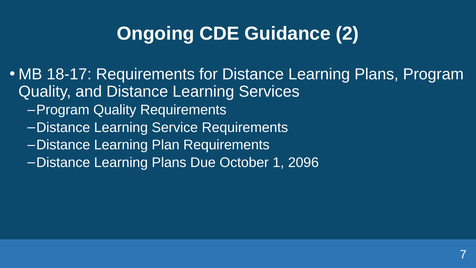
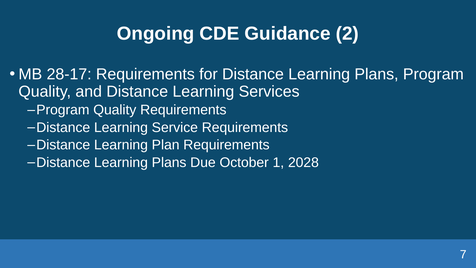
18-17: 18-17 -> 28-17
2096: 2096 -> 2028
